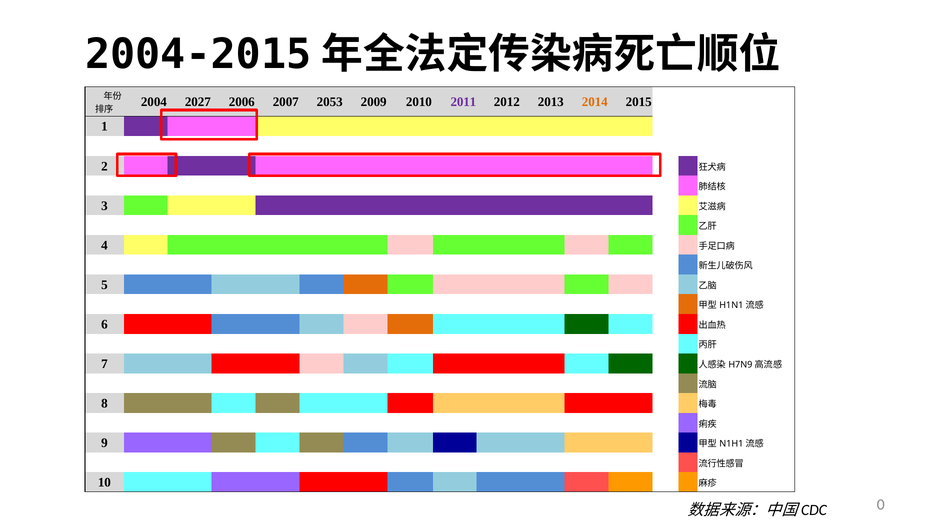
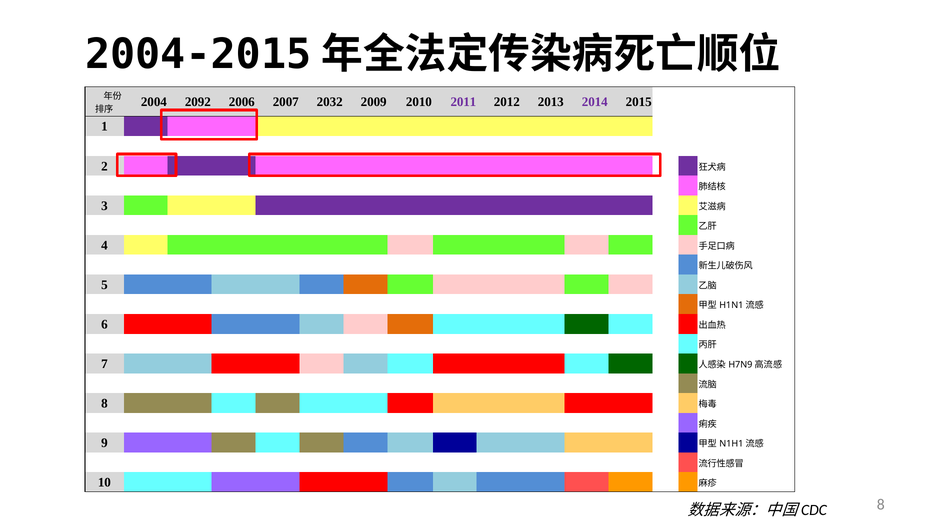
2027: 2027 -> 2092
2053: 2053 -> 2032
2014 colour: orange -> purple
0 at (881, 505): 0 -> 8
